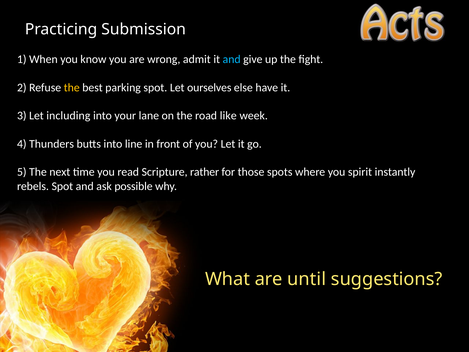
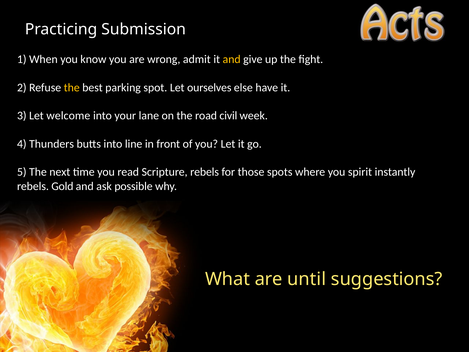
and at (232, 59) colour: light blue -> yellow
including: including -> welcome
like: like -> civil
Scripture rather: rather -> rebels
rebels Spot: Spot -> Gold
